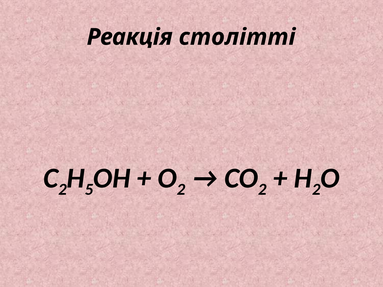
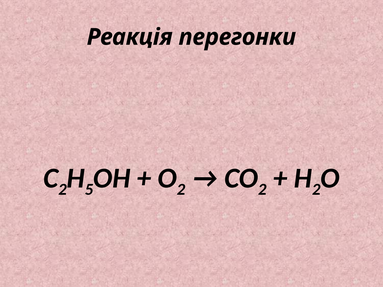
столітті: столітті -> перегонки
